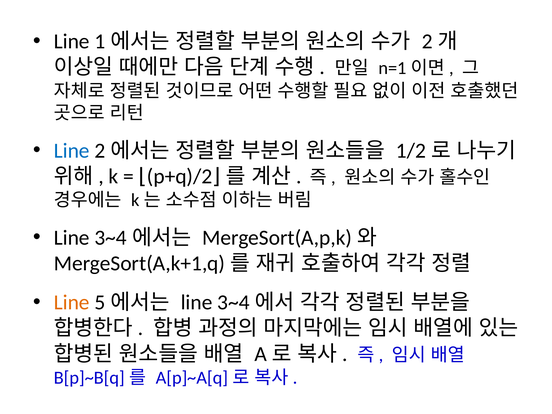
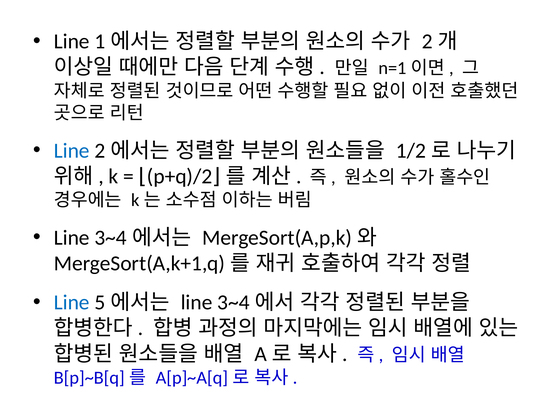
Line at (72, 303) colour: orange -> blue
